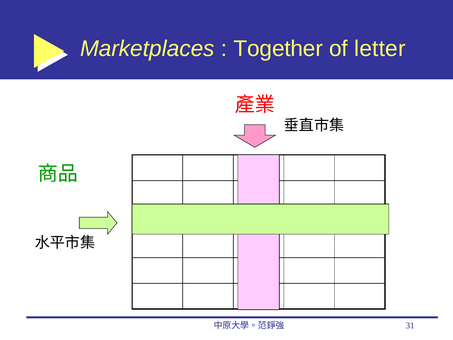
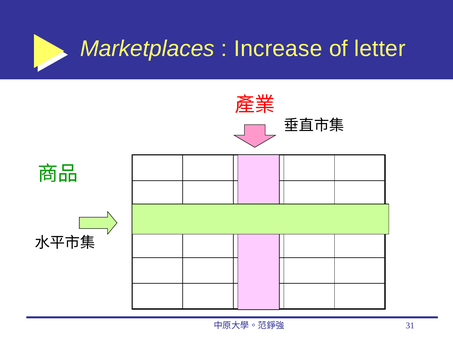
Together: Together -> Increase
